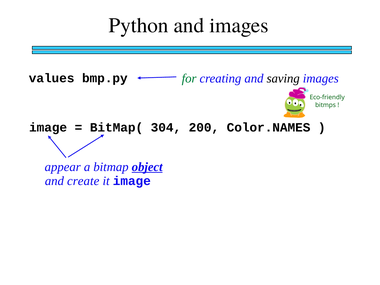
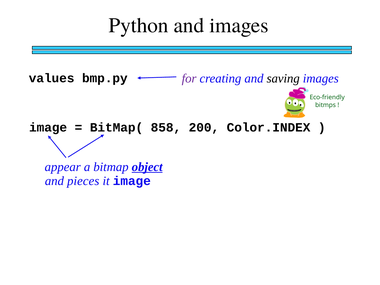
for colour: green -> purple
304: 304 -> 858
Color.NAMES: Color.NAMES -> Color.INDEX
create: create -> pieces
